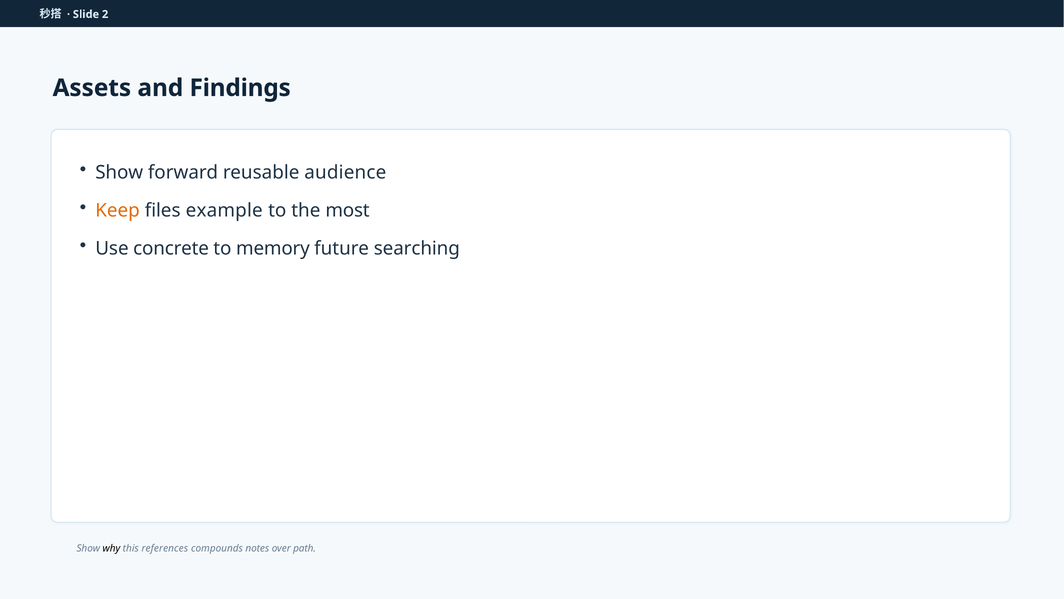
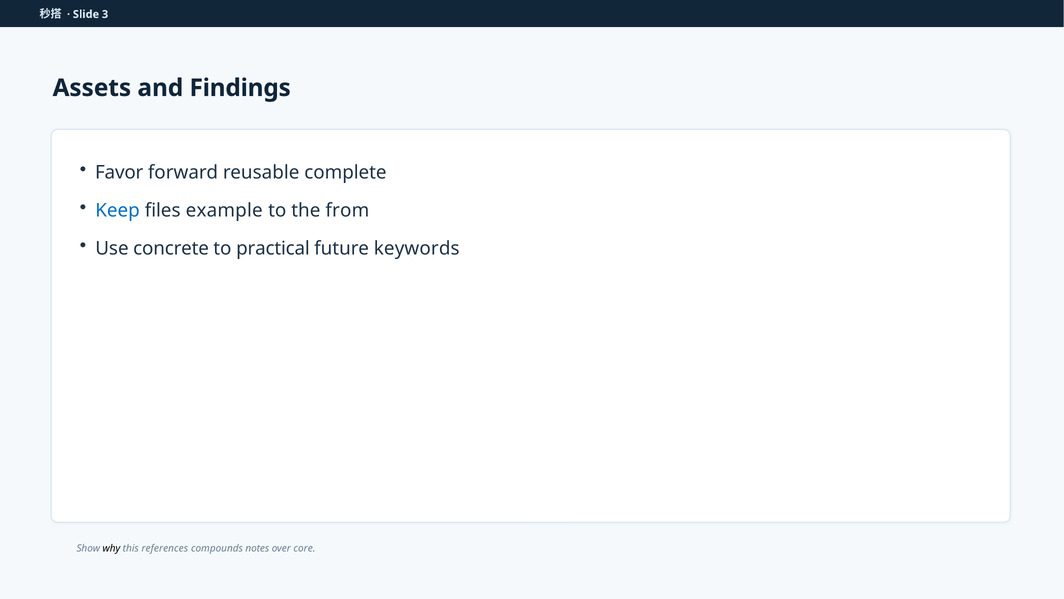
2: 2 -> 3
Show at (119, 172): Show -> Favor
audience: audience -> complete
Keep colour: orange -> blue
most: most -> from
memory: memory -> practical
searching: searching -> keywords
path: path -> core
